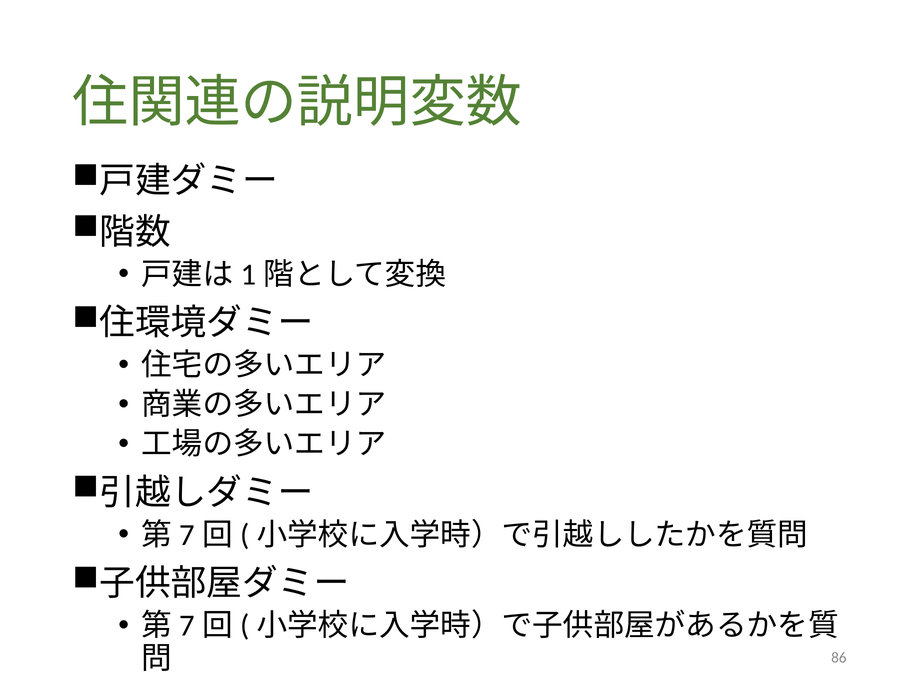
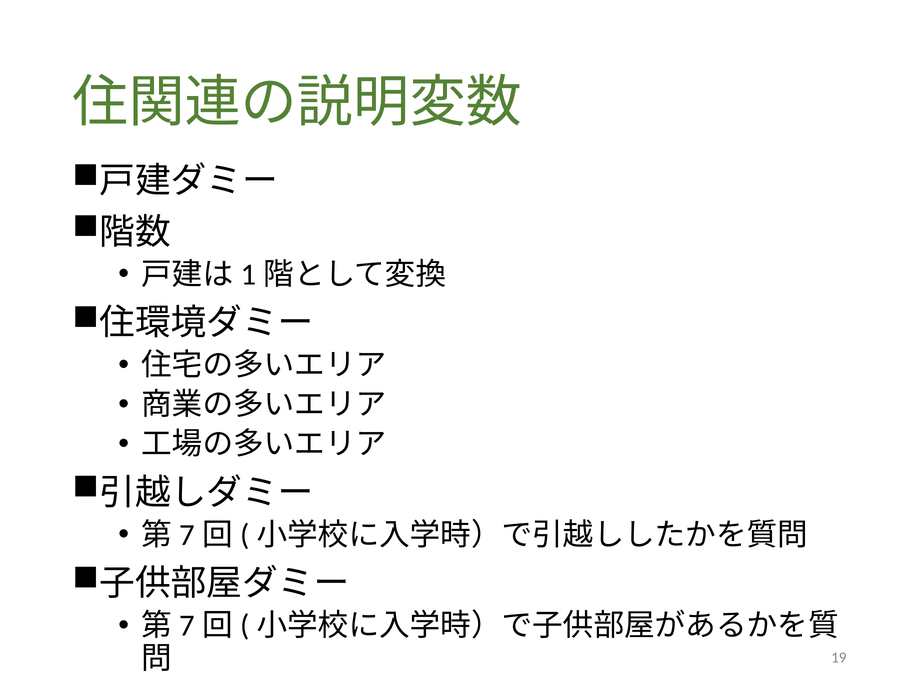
86: 86 -> 19
